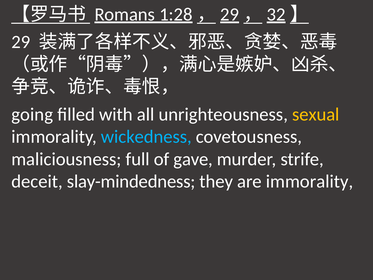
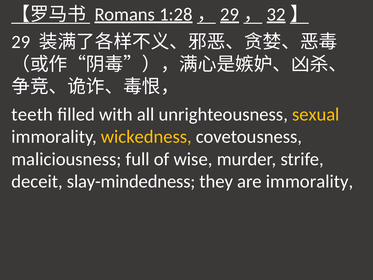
going: going -> teeth
wickedness colour: light blue -> yellow
gave: gave -> wise
